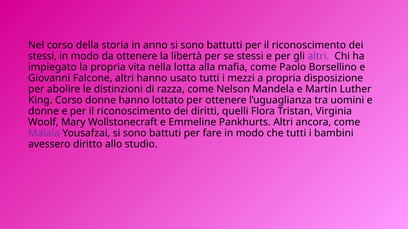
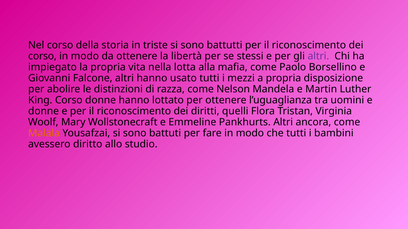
anno: anno -> triste
stessi at (42, 56): stessi -> corso
Malala colour: purple -> orange
